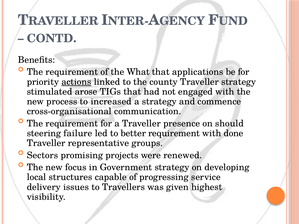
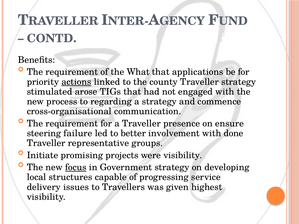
increased: increased -> regarding
should: should -> ensure
better requirement: requirement -> involvement
Sectors: Sectors -> Initiate
were renewed: renewed -> visibility
focus underline: none -> present
